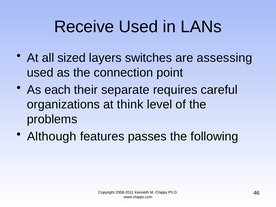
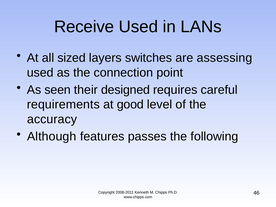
each: each -> seen
separate: separate -> designed
organizations: organizations -> requirements
think: think -> good
problems: problems -> accuracy
